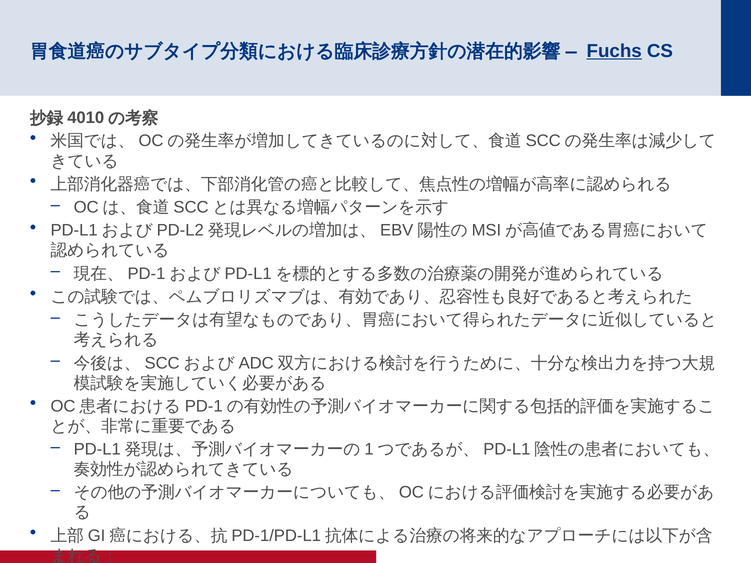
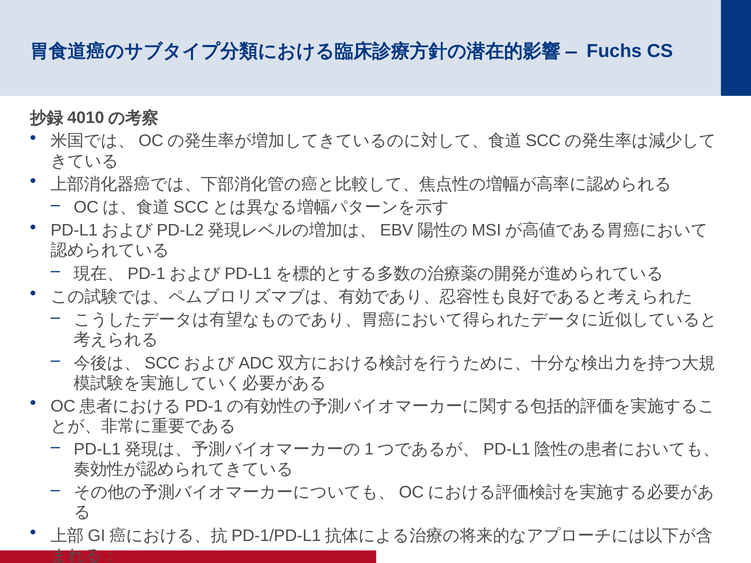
Fuchs underline: present -> none
